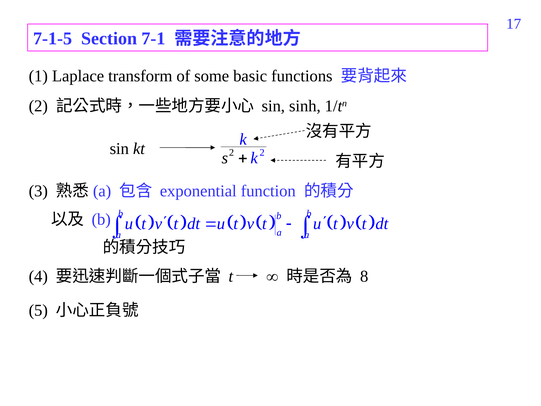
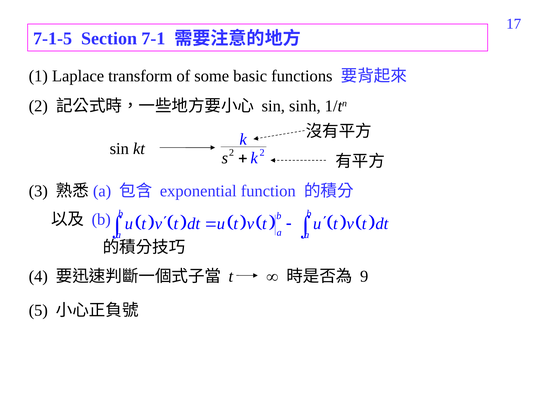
8: 8 -> 9
